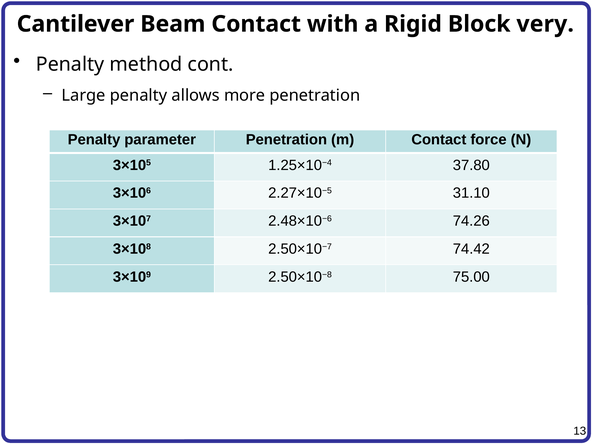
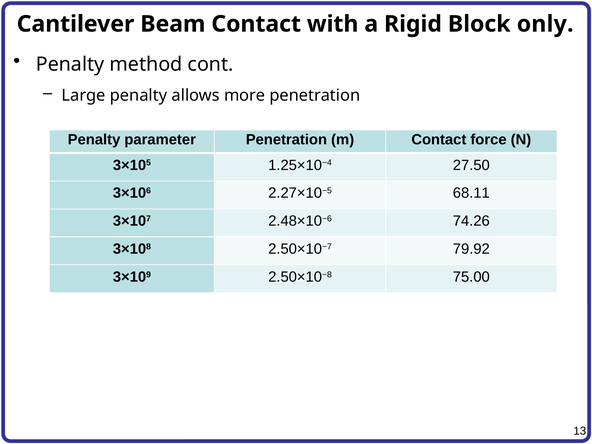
very: very -> only
37.80: 37.80 -> 27.50
31.10: 31.10 -> 68.11
74.42: 74.42 -> 79.92
